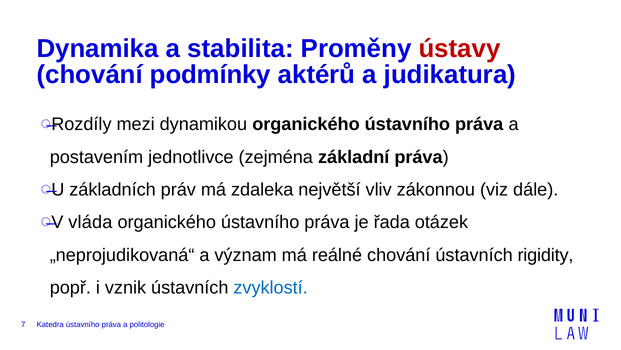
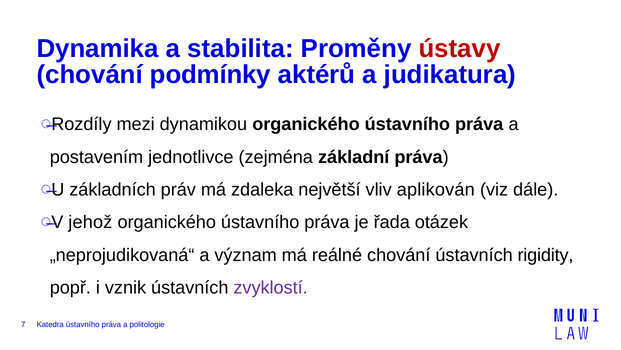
zákonnou: zákonnou -> aplikován
vláda: vláda -> jehož
zvyklostí colour: blue -> purple
